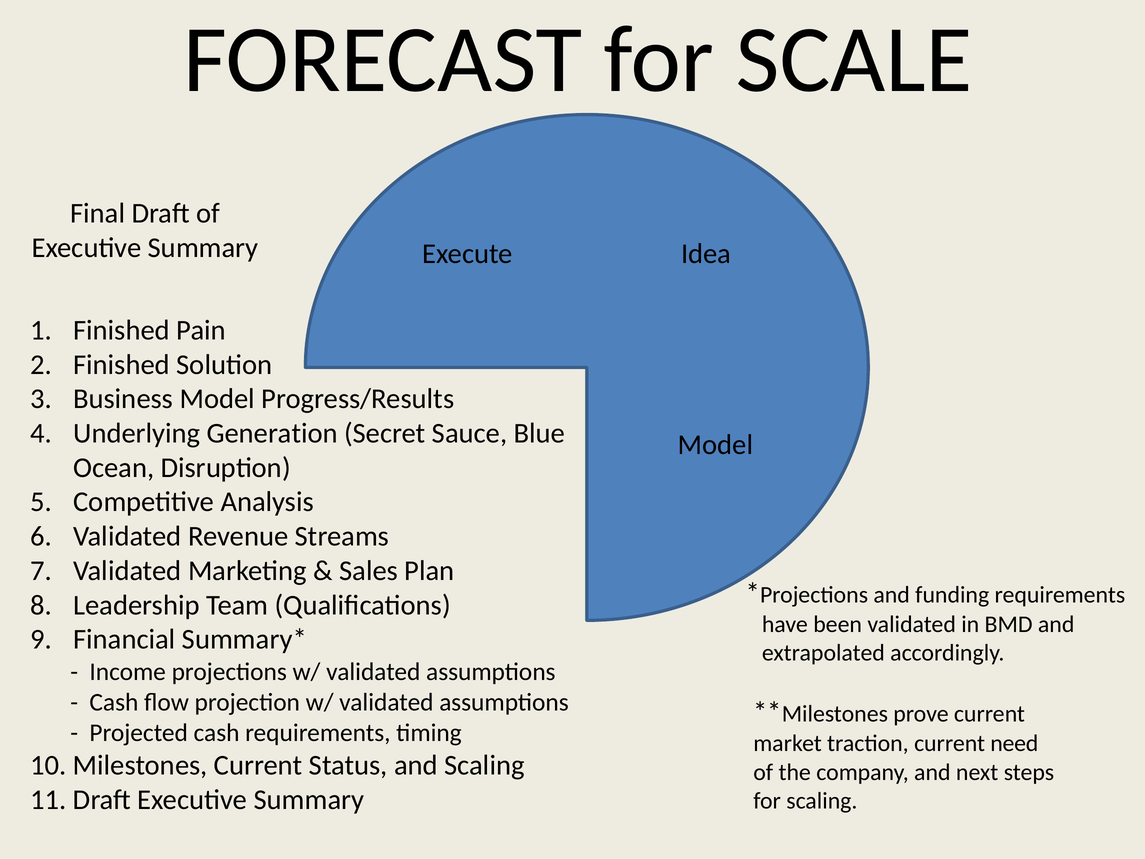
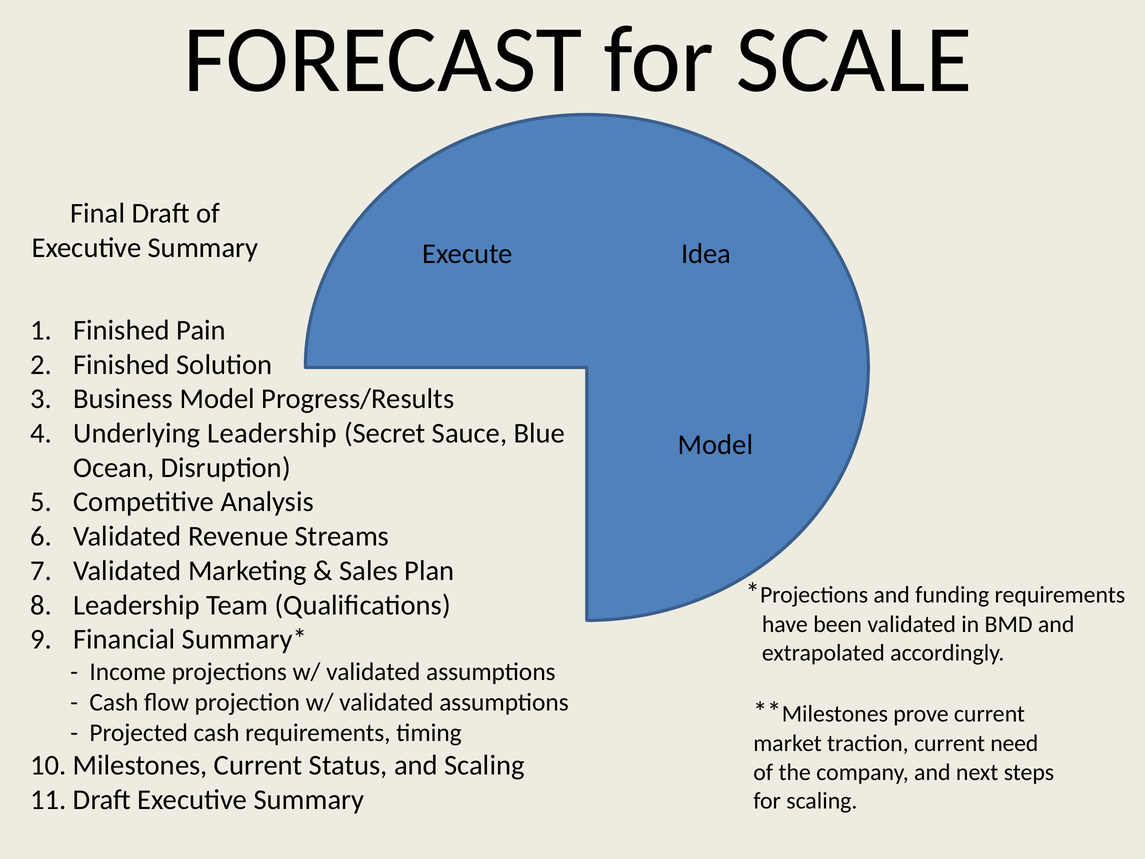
Underlying Generation: Generation -> Leadership
